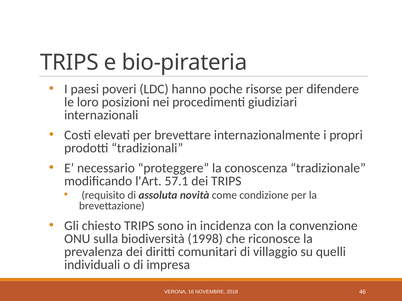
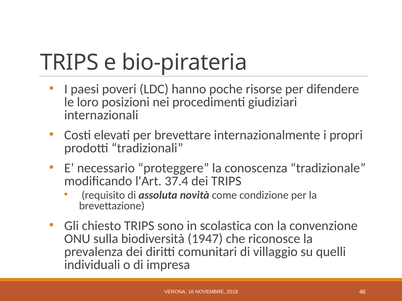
57.1: 57.1 -> 37.4
incidenza: incidenza -> scolastica
1998: 1998 -> 1947
